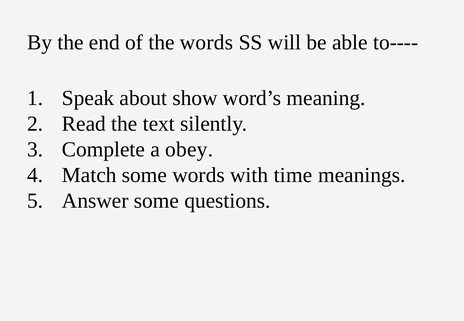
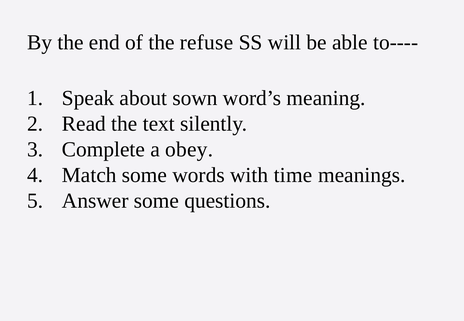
the words: words -> refuse
show: show -> sown
